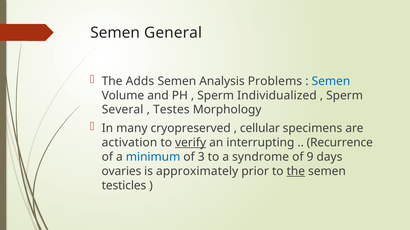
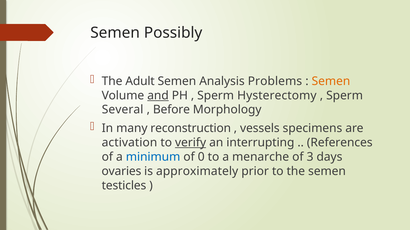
General: General -> Possibly
Adds: Adds -> Adult
Semen at (331, 81) colour: blue -> orange
and underline: none -> present
Individualized: Individualized -> Hysterectomy
Testes: Testes -> Before
cryopreserved: cryopreserved -> reconstruction
cellular: cellular -> vessels
Recurrence: Recurrence -> References
3: 3 -> 0
syndrome: syndrome -> menarche
9: 9 -> 3
the at (296, 172) underline: present -> none
